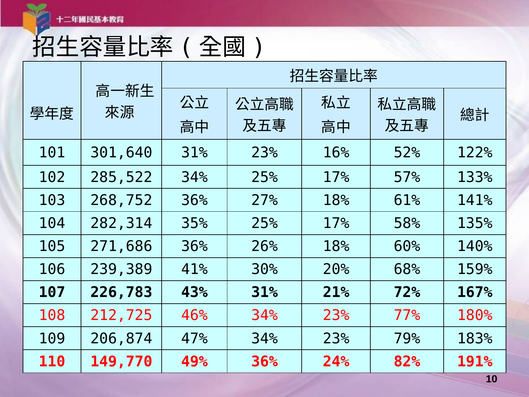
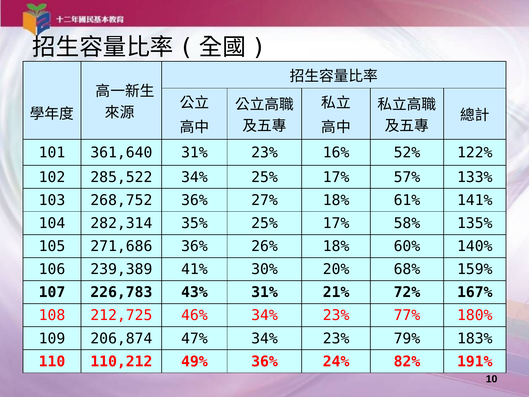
301,640: 301,640 -> 361,640
149,770: 149,770 -> 110,212
